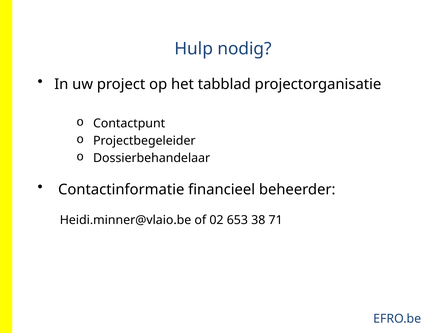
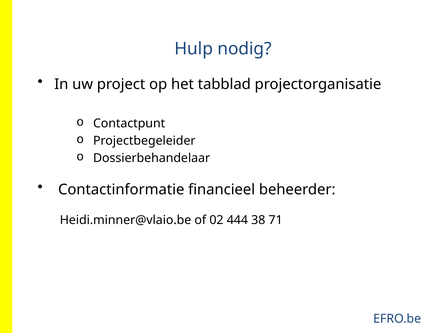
653: 653 -> 444
